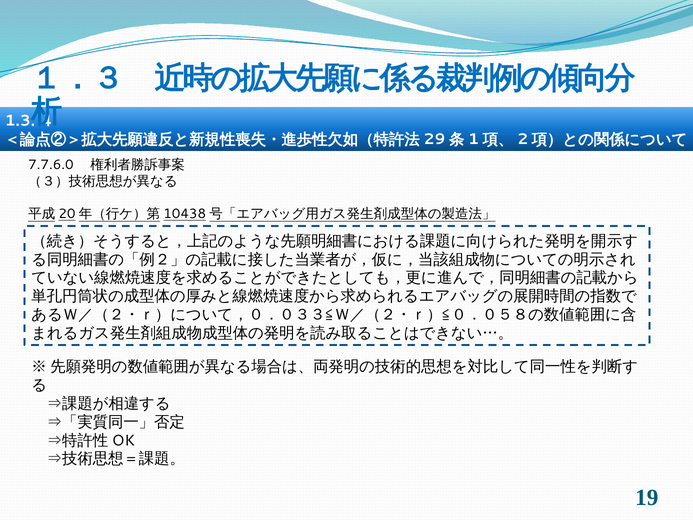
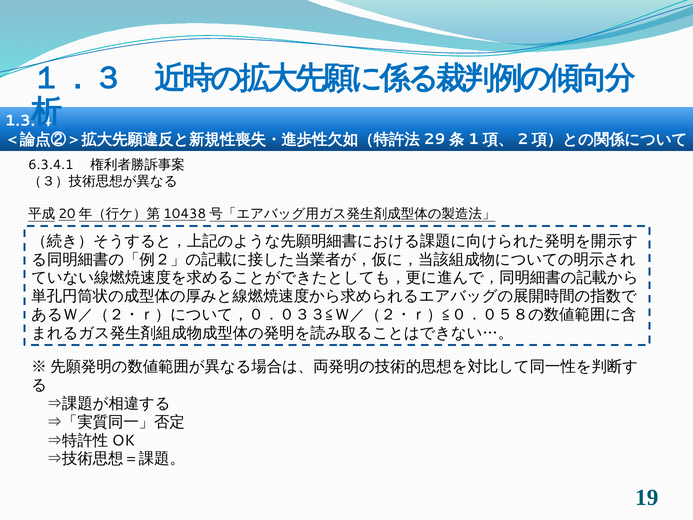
7.7.6.0: 7.7.6.0 -> 6.3.4.1
